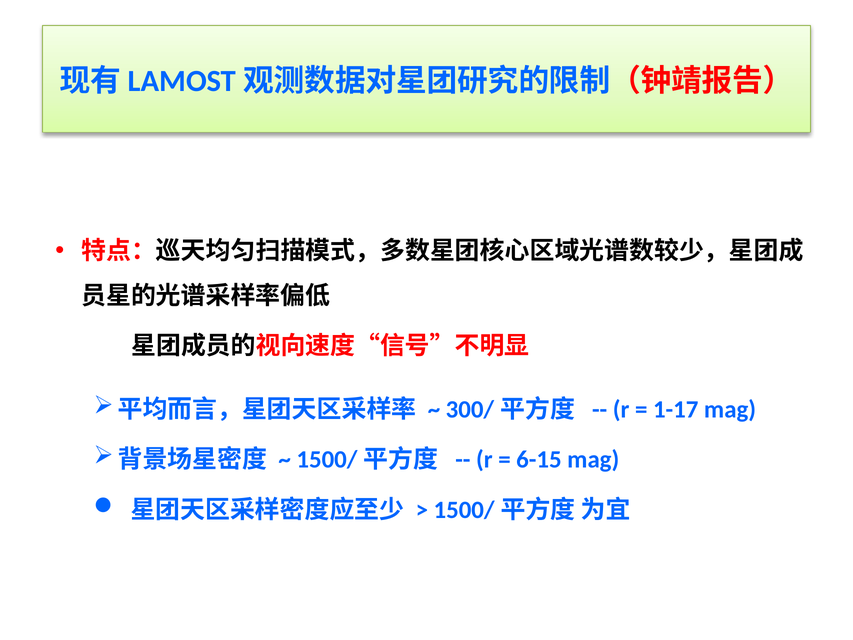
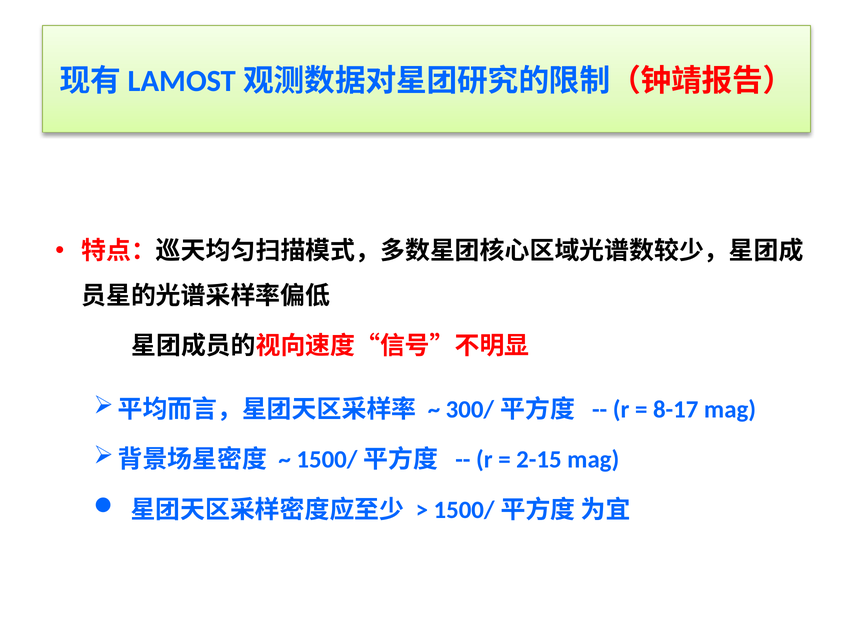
1-17: 1-17 -> 8-17
6-15: 6-15 -> 2-15
